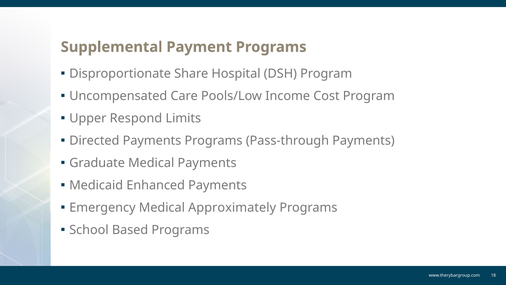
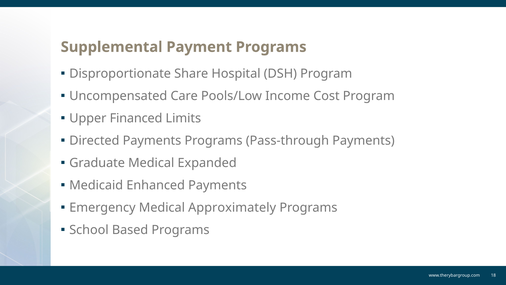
Respond: Respond -> Financed
Medical Payments: Payments -> Expanded
